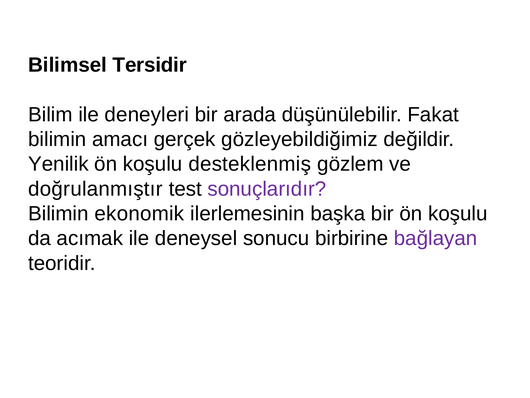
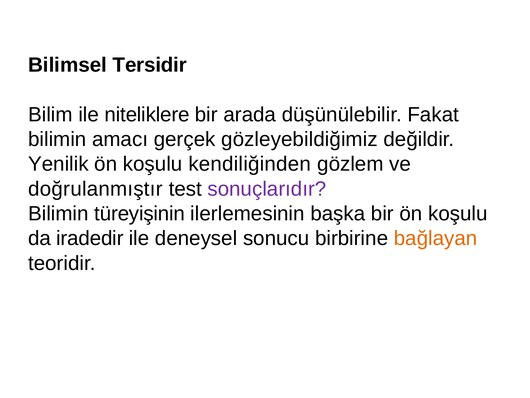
deneyleri: deneyleri -> niteliklere
desteklenmiş: desteklenmiş -> kendiliğinden
ekonomik: ekonomik -> türeyişinin
acımak: acımak -> iradedir
bağlayan colour: purple -> orange
